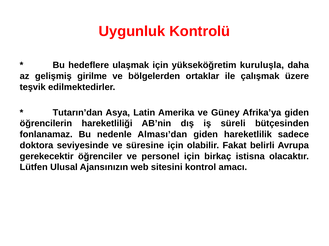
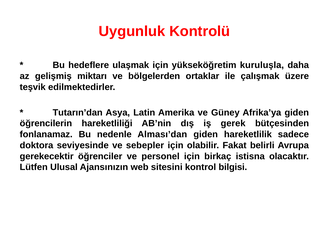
girilme: girilme -> miktarı
süreli: süreli -> gerek
süresine: süresine -> sebepler
amacı: amacı -> bilgisi
